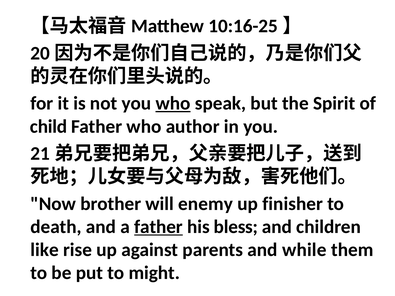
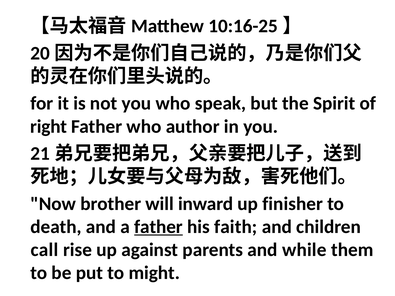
who at (173, 103) underline: present -> none
child: child -> right
enemy: enemy -> inward
bless: bless -> faith
like: like -> call
